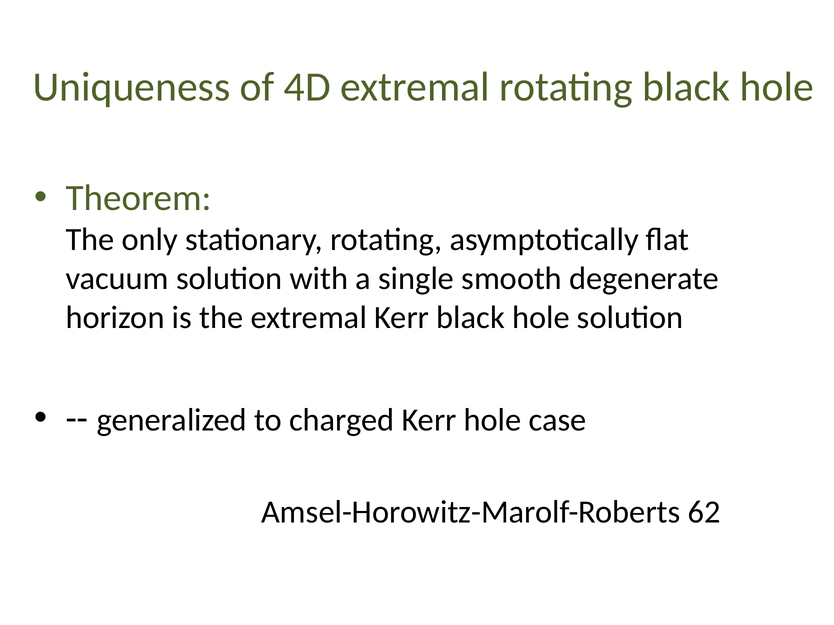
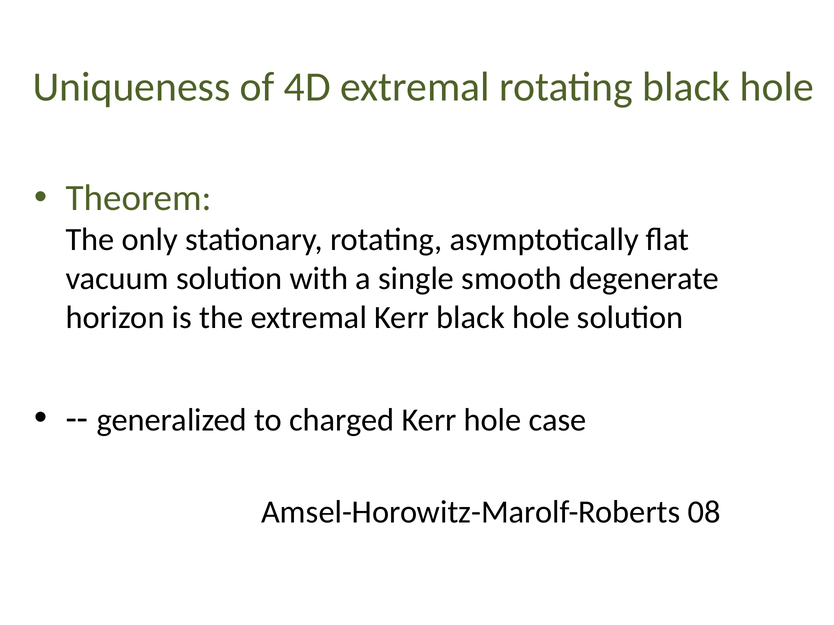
62: 62 -> 08
